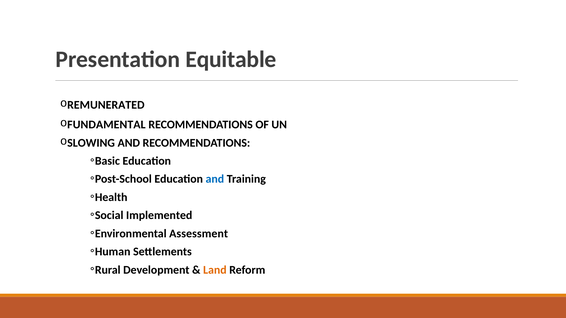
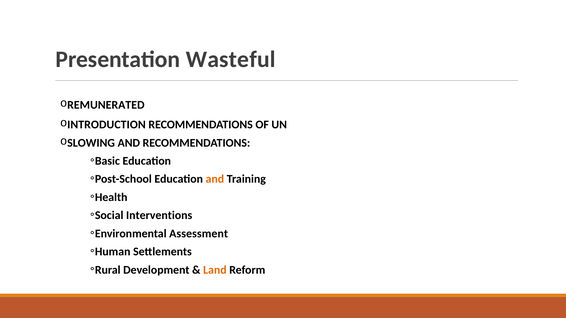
Equitable: Equitable -> Wasteful
FUNDAMENTAL: FUNDAMENTAL -> INTRODUCTION
and at (215, 179) colour: blue -> orange
Implemented: Implemented -> Interventions
